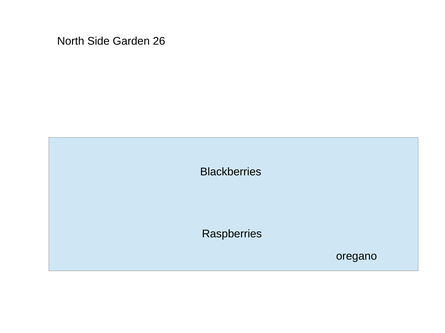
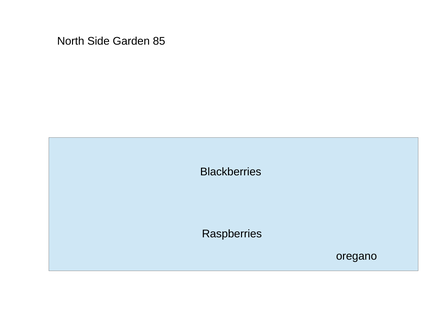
26: 26 -> 85
